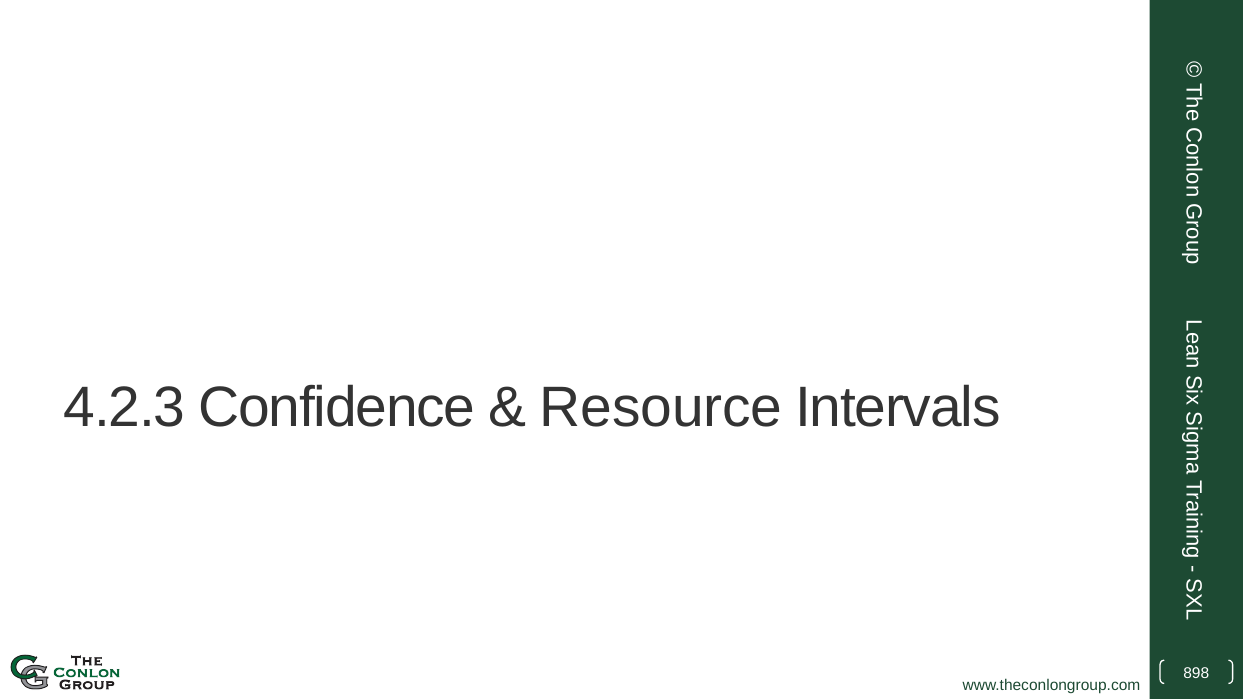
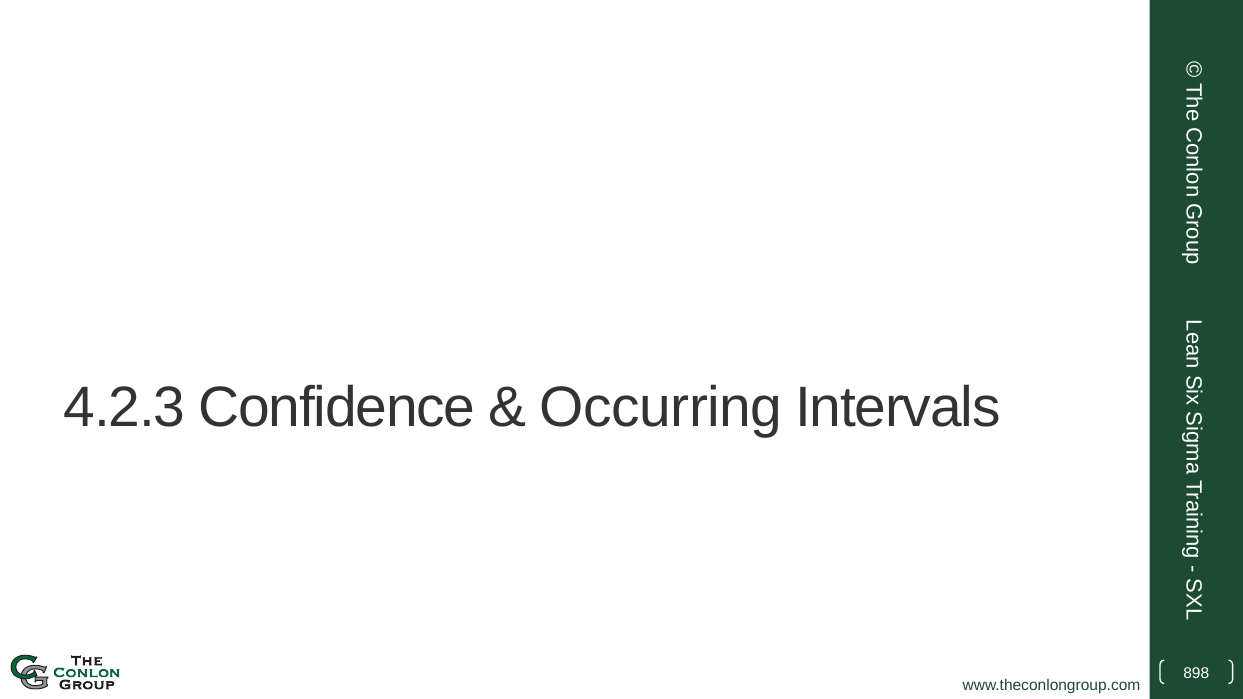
Resource: Resource -> Occurring
